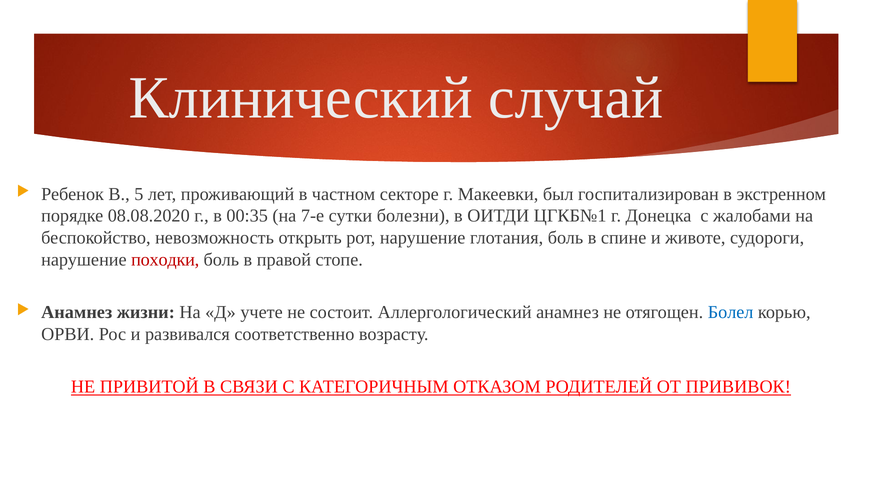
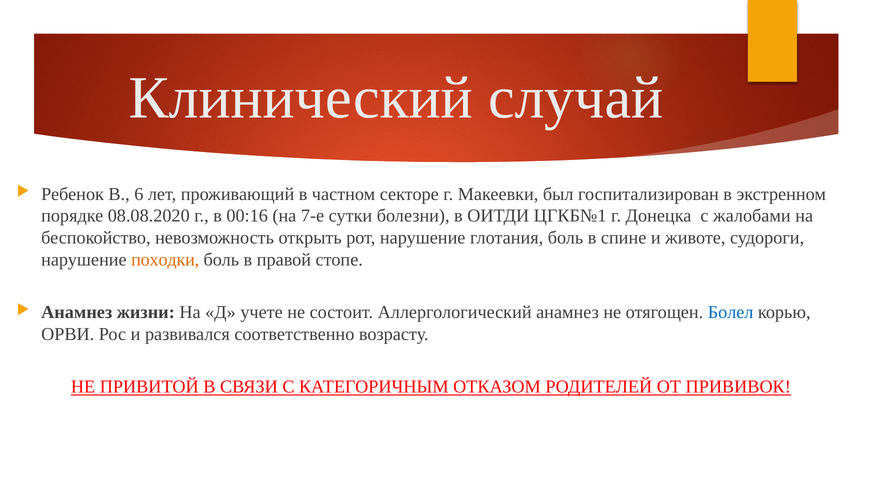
5: 5 -> 6
00:35: 00:35 -> 00:16
походки colour: red -> orange
